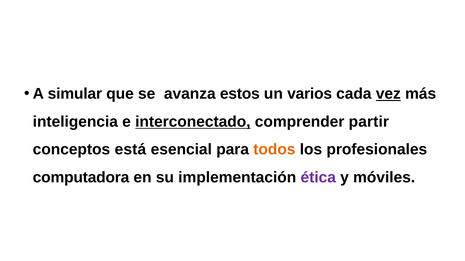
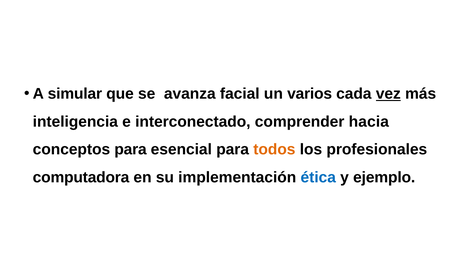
estos: estos -> facial
interconectado underline: present -> none
partir: partir -> hacia
conceptos está: está -> para
ética colour: purple -> blue
móviles: móviles -> ejemplo
